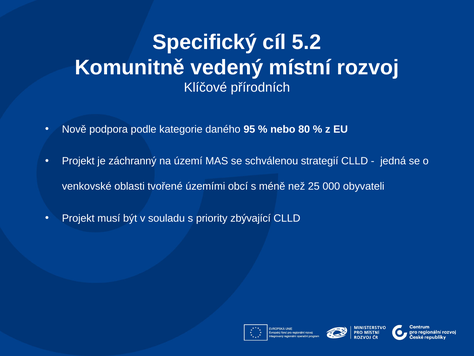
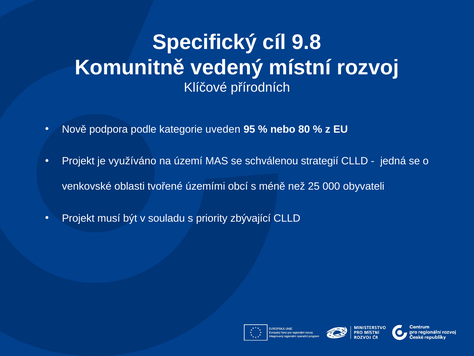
5.2: 5.2 -> 9.8
daného: daného -> uveden
záchranný: záchranný -> využíváno
